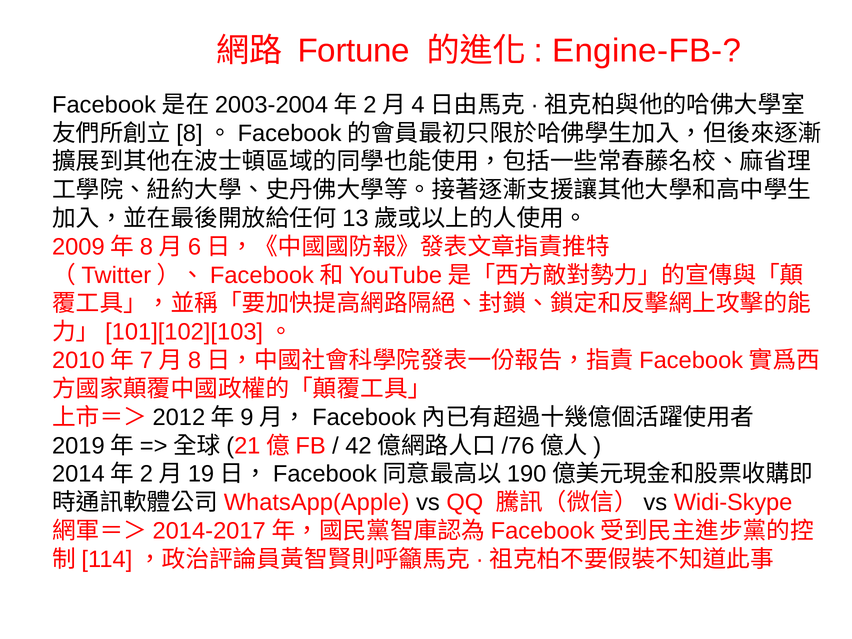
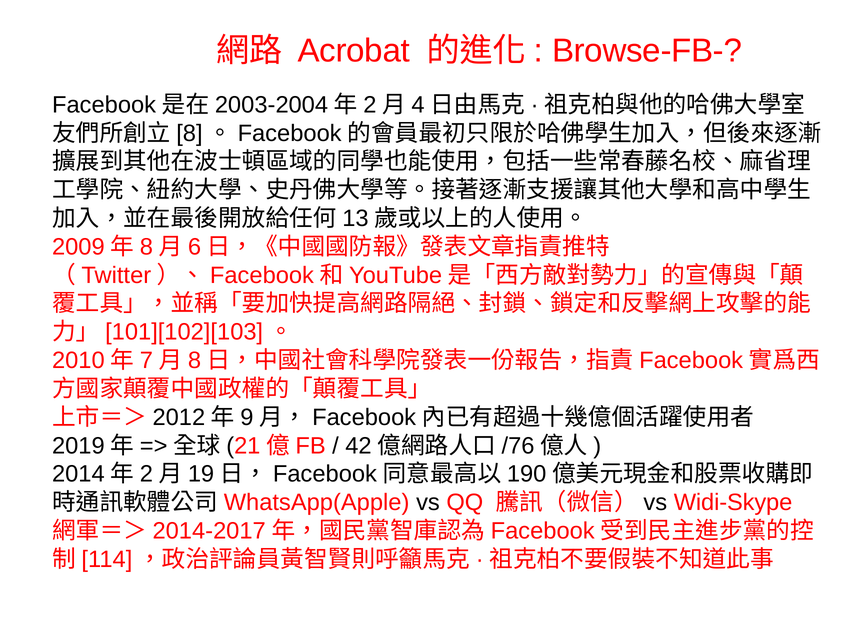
Fortune: Fortune -> Acrobat
Engine-FB-: Engine-FB- -> Browse-FB-
